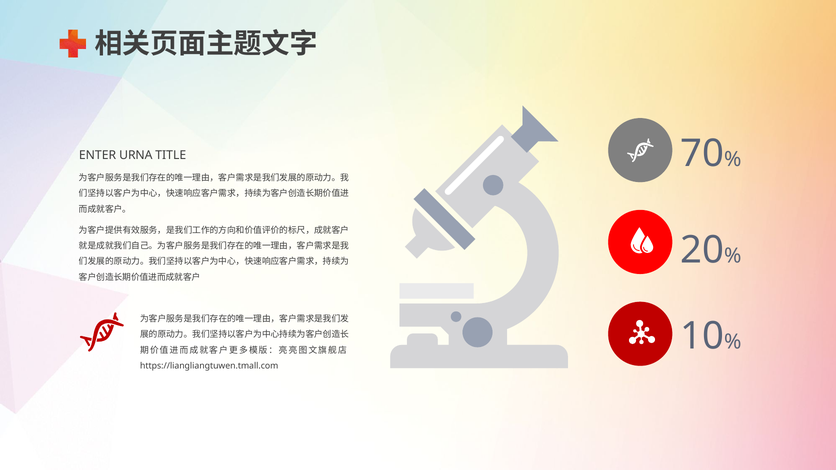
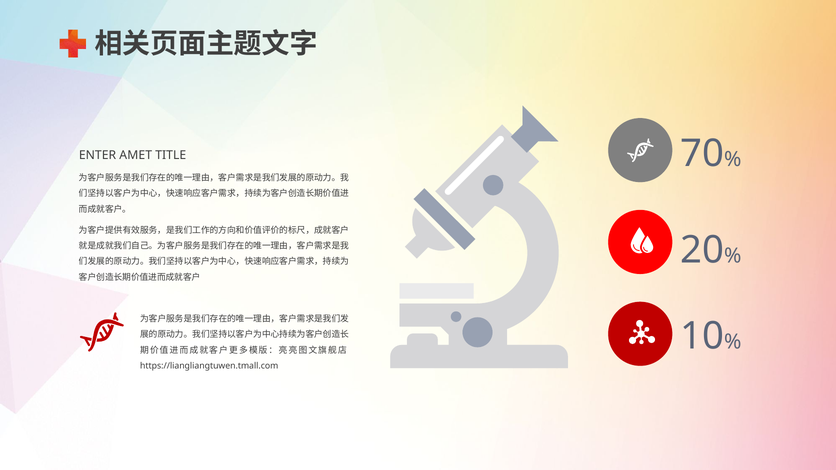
URNA: URNA -> AMET
